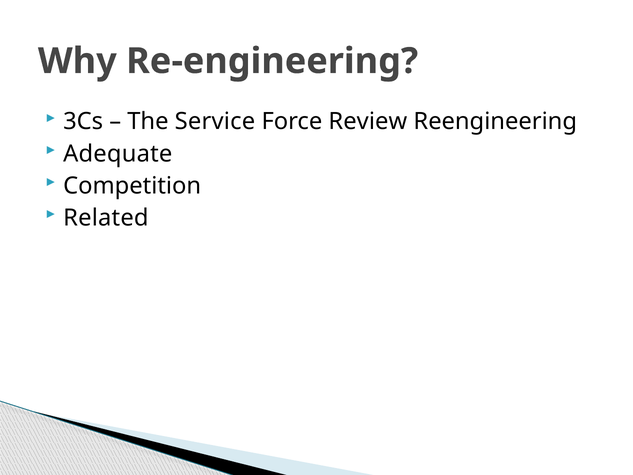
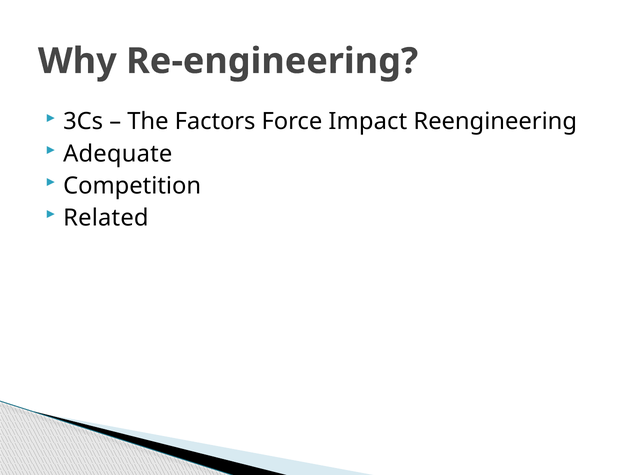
Service: Service -> Factors
Review: Review -> Impact
